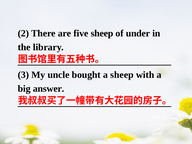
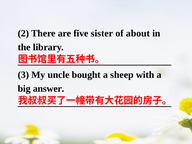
five sheep: sheep -> sister
under: under -> about
